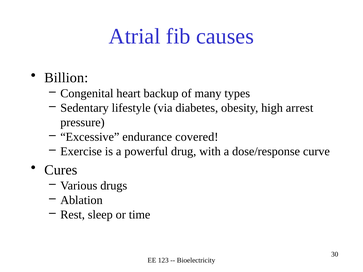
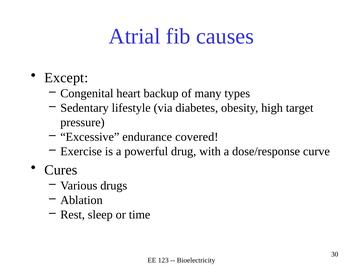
Billion: Billion -> Except
arrest: arrest -> target
